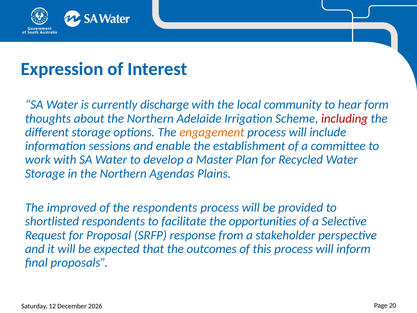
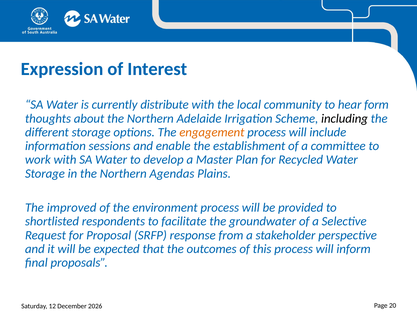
discharge: discharge -> distribute
including colour: red -> black
the respondents: respondents -> environment
opportunities: opportunities -> groundwater
